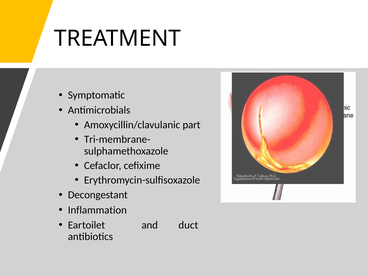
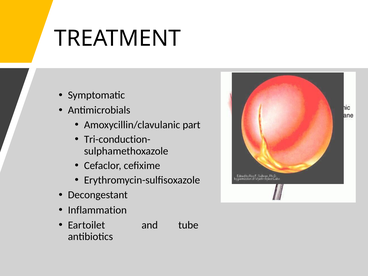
Tri-membrane-: Tri-membrane- -> Tri-conduction-
duct: duct -> tube
